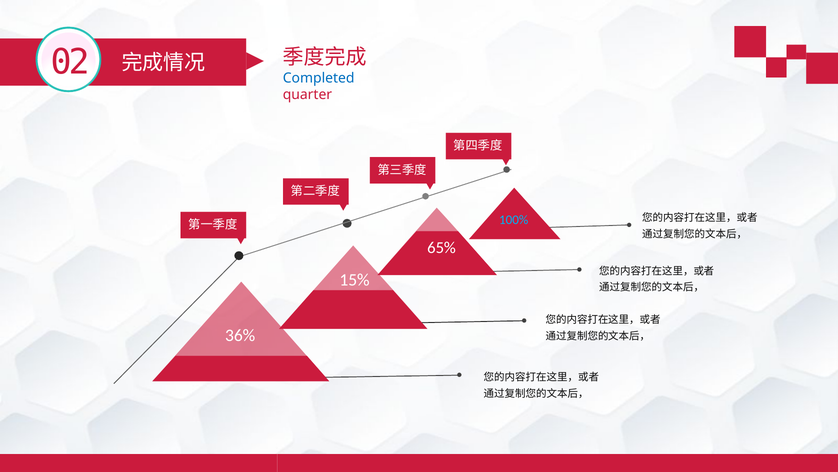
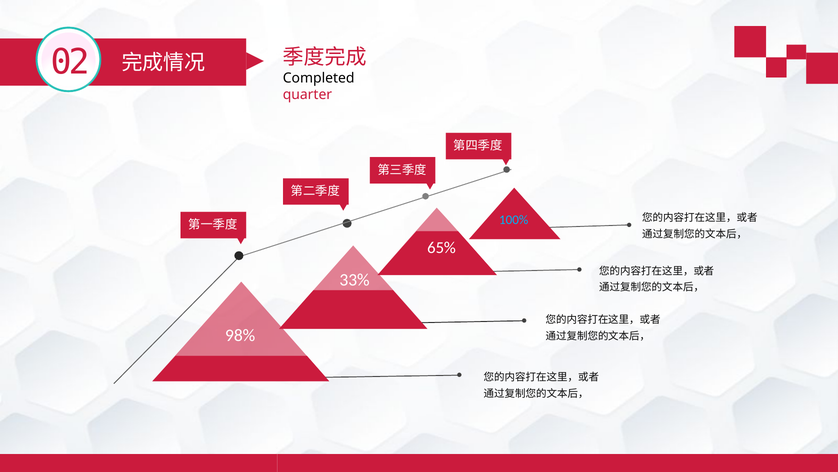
Completed colour: blue -> black
15%: 15% -> 33%
36%: 36% -> 98%
